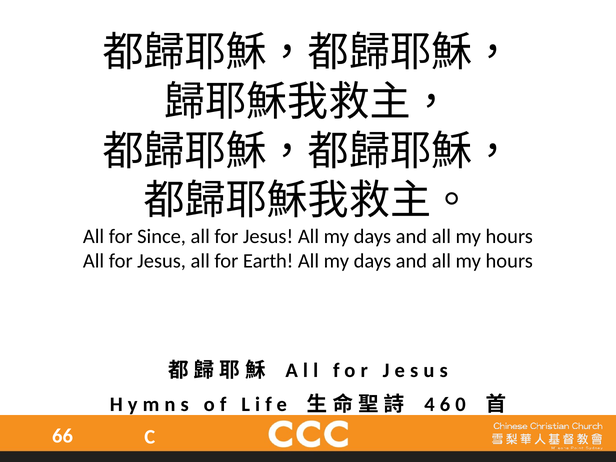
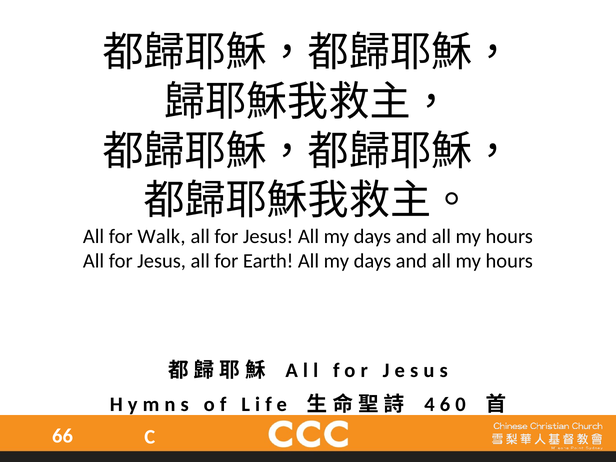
Since: Since -> Walk
